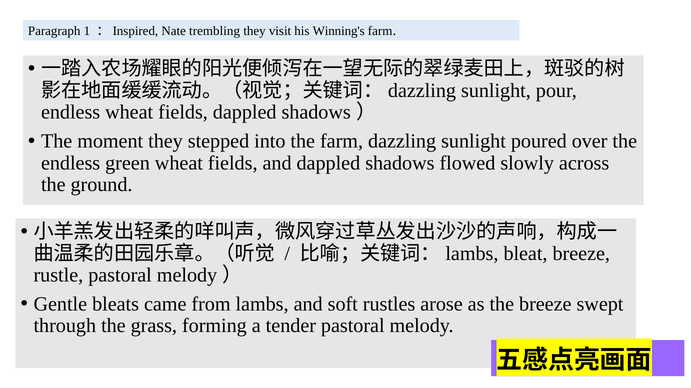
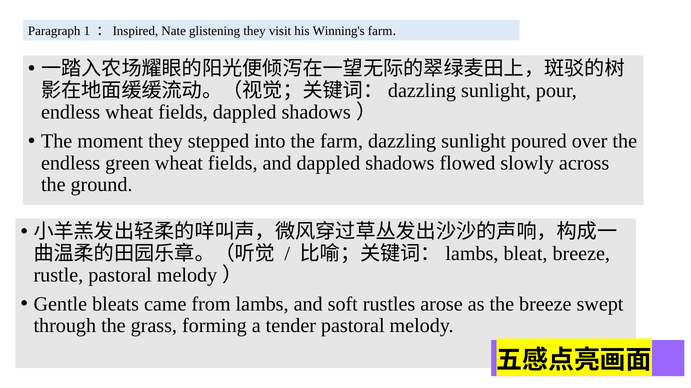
trembling: trembling -> glistening
